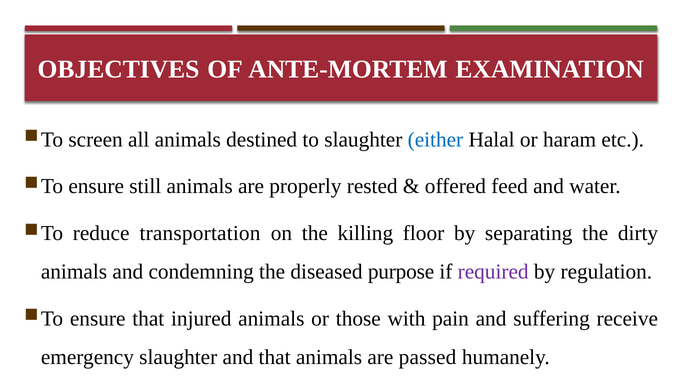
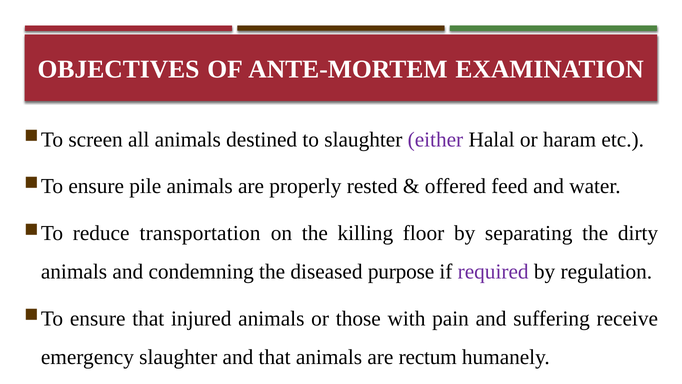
either colour: blue -> purple
still: still -> pile
passed: passed -> rectum
